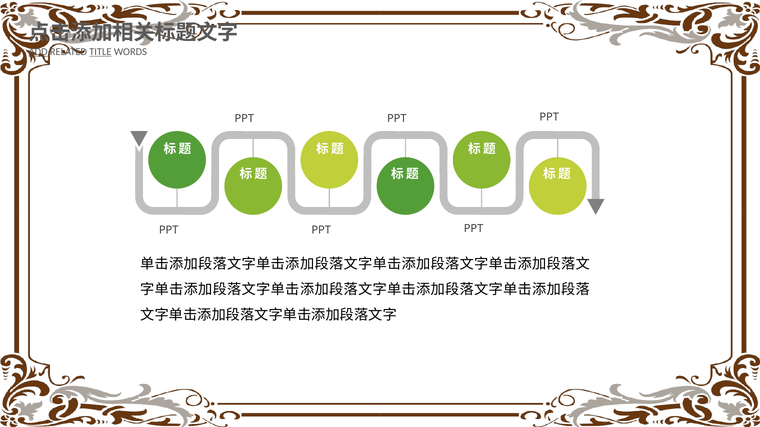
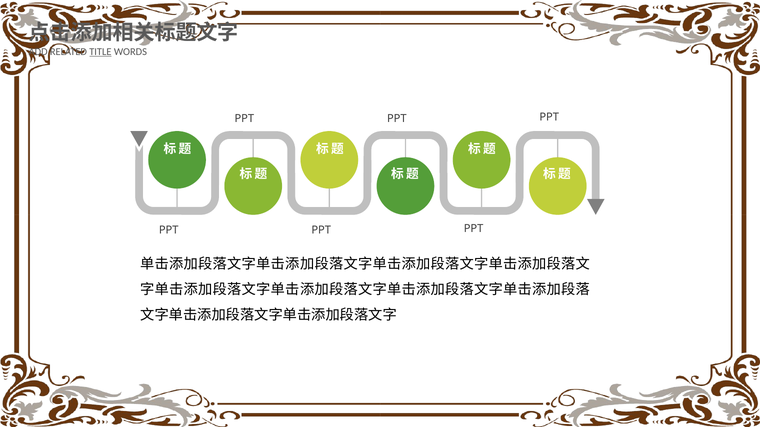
ADD underline: present -> none
